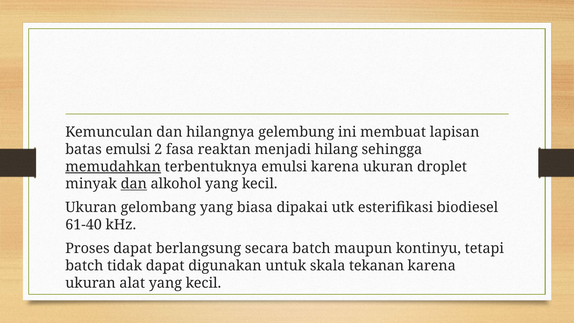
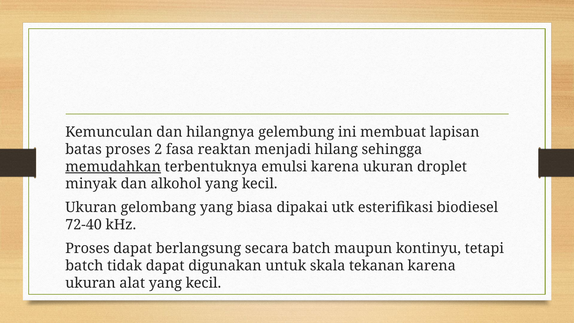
batas emulsi: emulsi -> proses
dan at (134, 184) underline: present -> none
61-40: 61-40 -> 72-40
